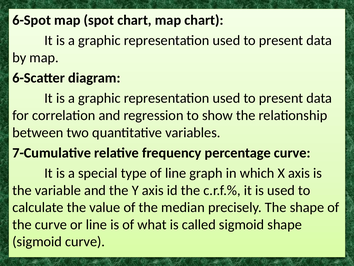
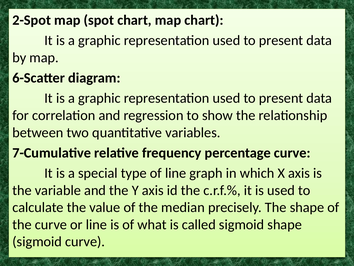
6-Spot: 6-Spot -> 2-Spot
